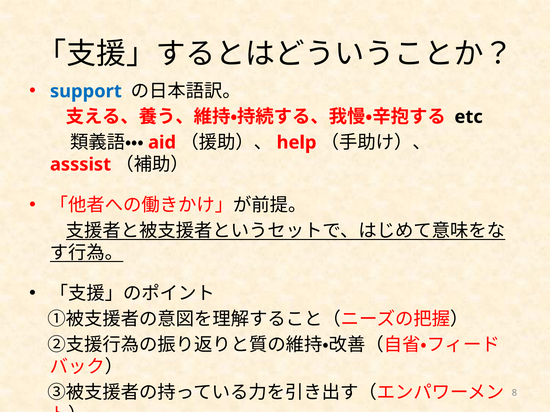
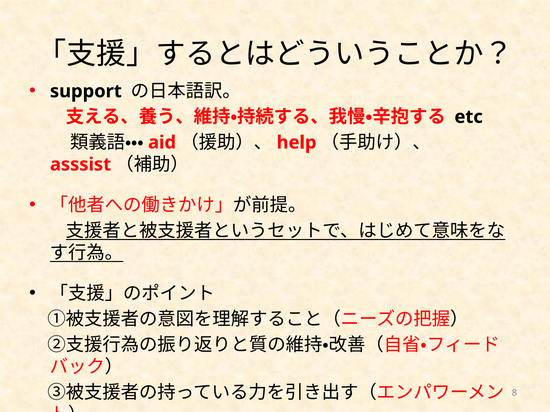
support colour: blue -> black
